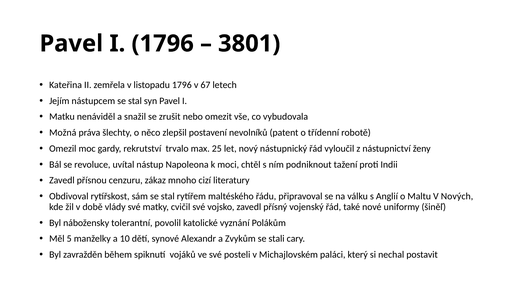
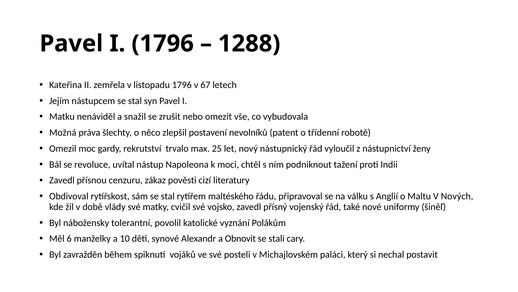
3801: 3801 -> 1288
mnoho: mnoho -> pověsti
5: 5 -> 6
Zvykům: Zvykům -> Obnovit
